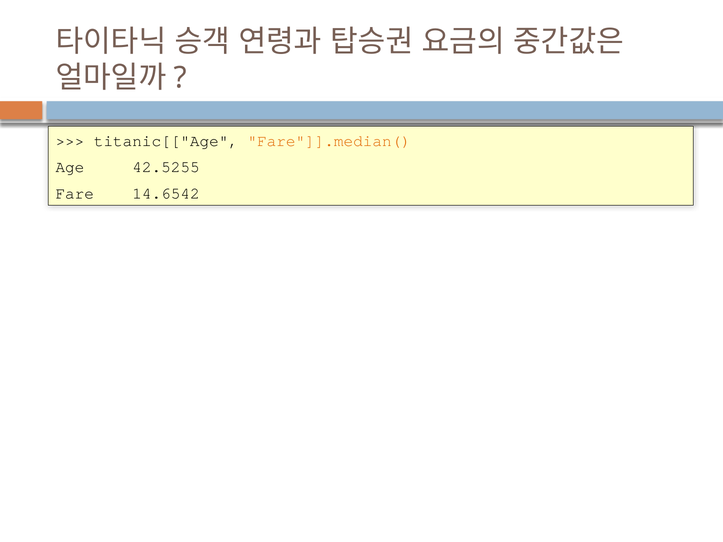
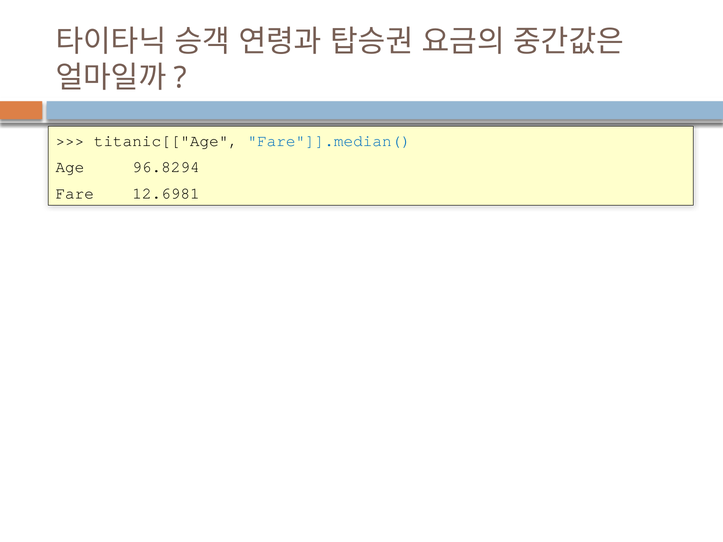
Fare"]].median( colour: orange -> blue
42.5255: 42.5255 -> 96.8294
14.6542: 14.6542 -> 12.6981
